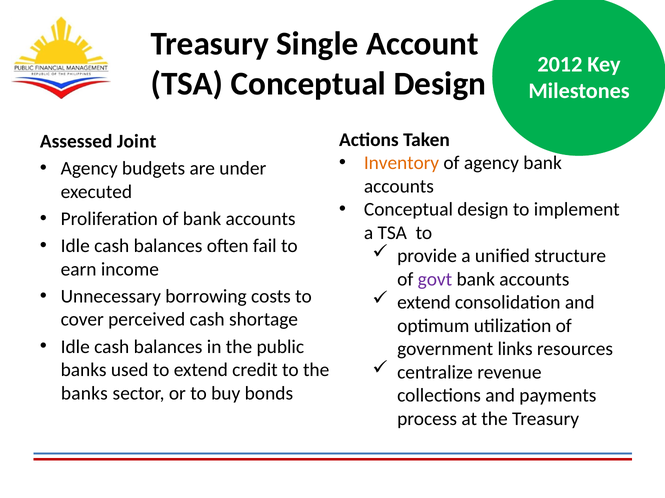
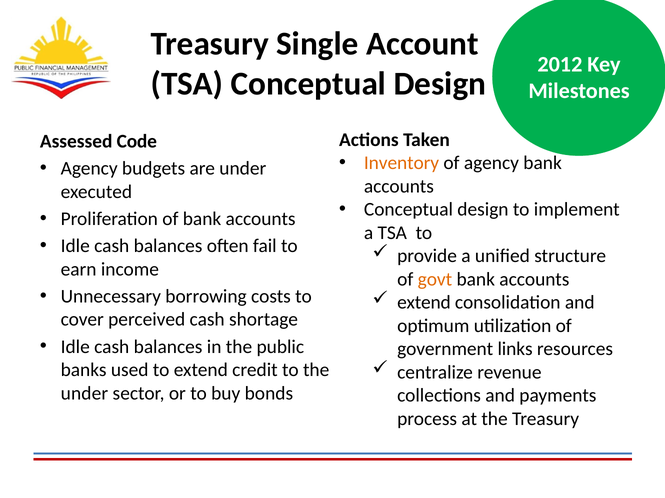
Joint: Joint -> Code
govt colour: purple -> orange
banks at (84, 394): banks -> under
